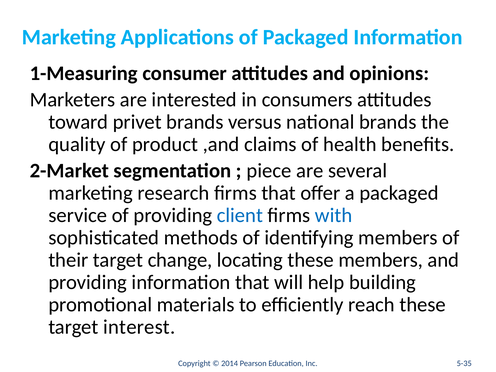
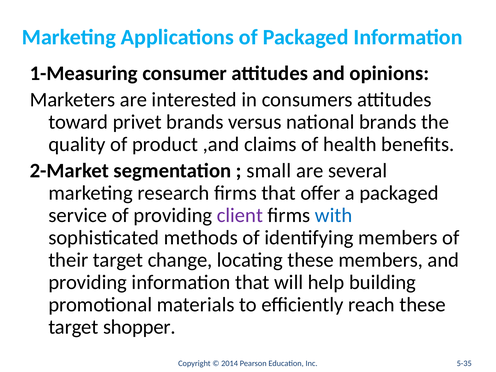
piece: piece -> small
client colour: blue -> purple
interest: interest -> shopper
